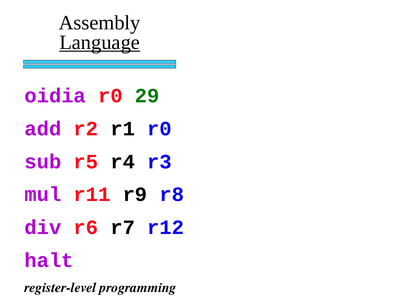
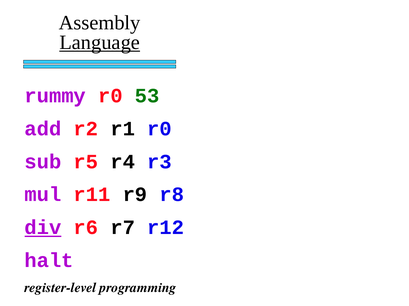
oidia: oidia -> rummy
29: 29 -> 53
div underline: none -> present
